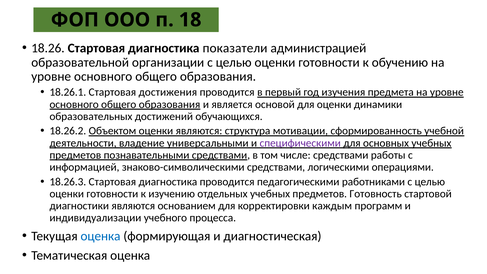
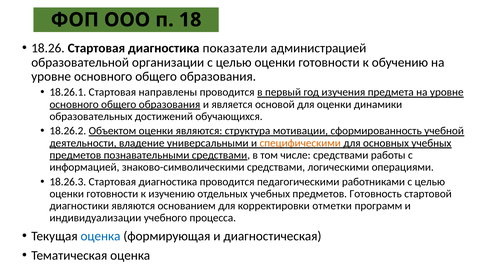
достижения: достижения -> направлены
специфическими colour: purple -> orange
каждым: каждым -> отметки
